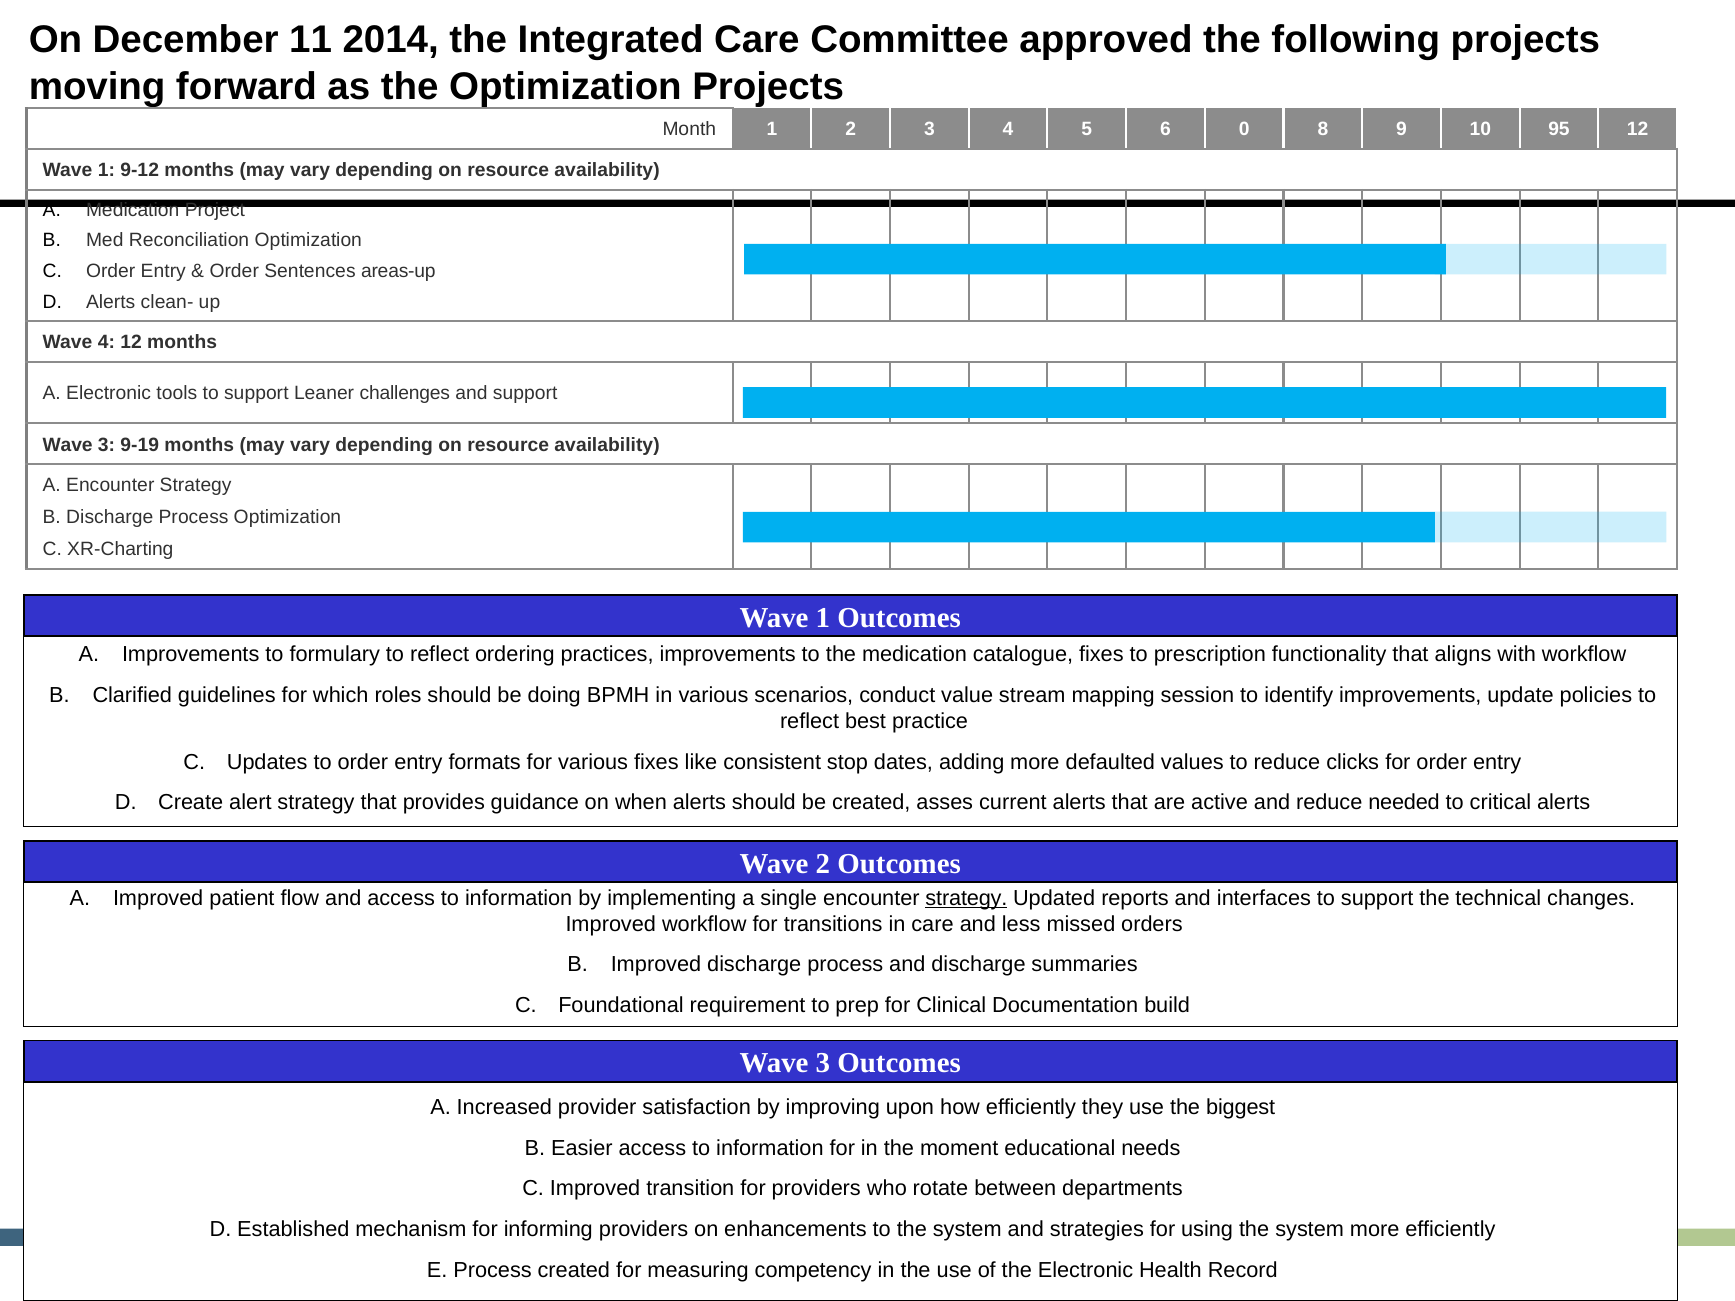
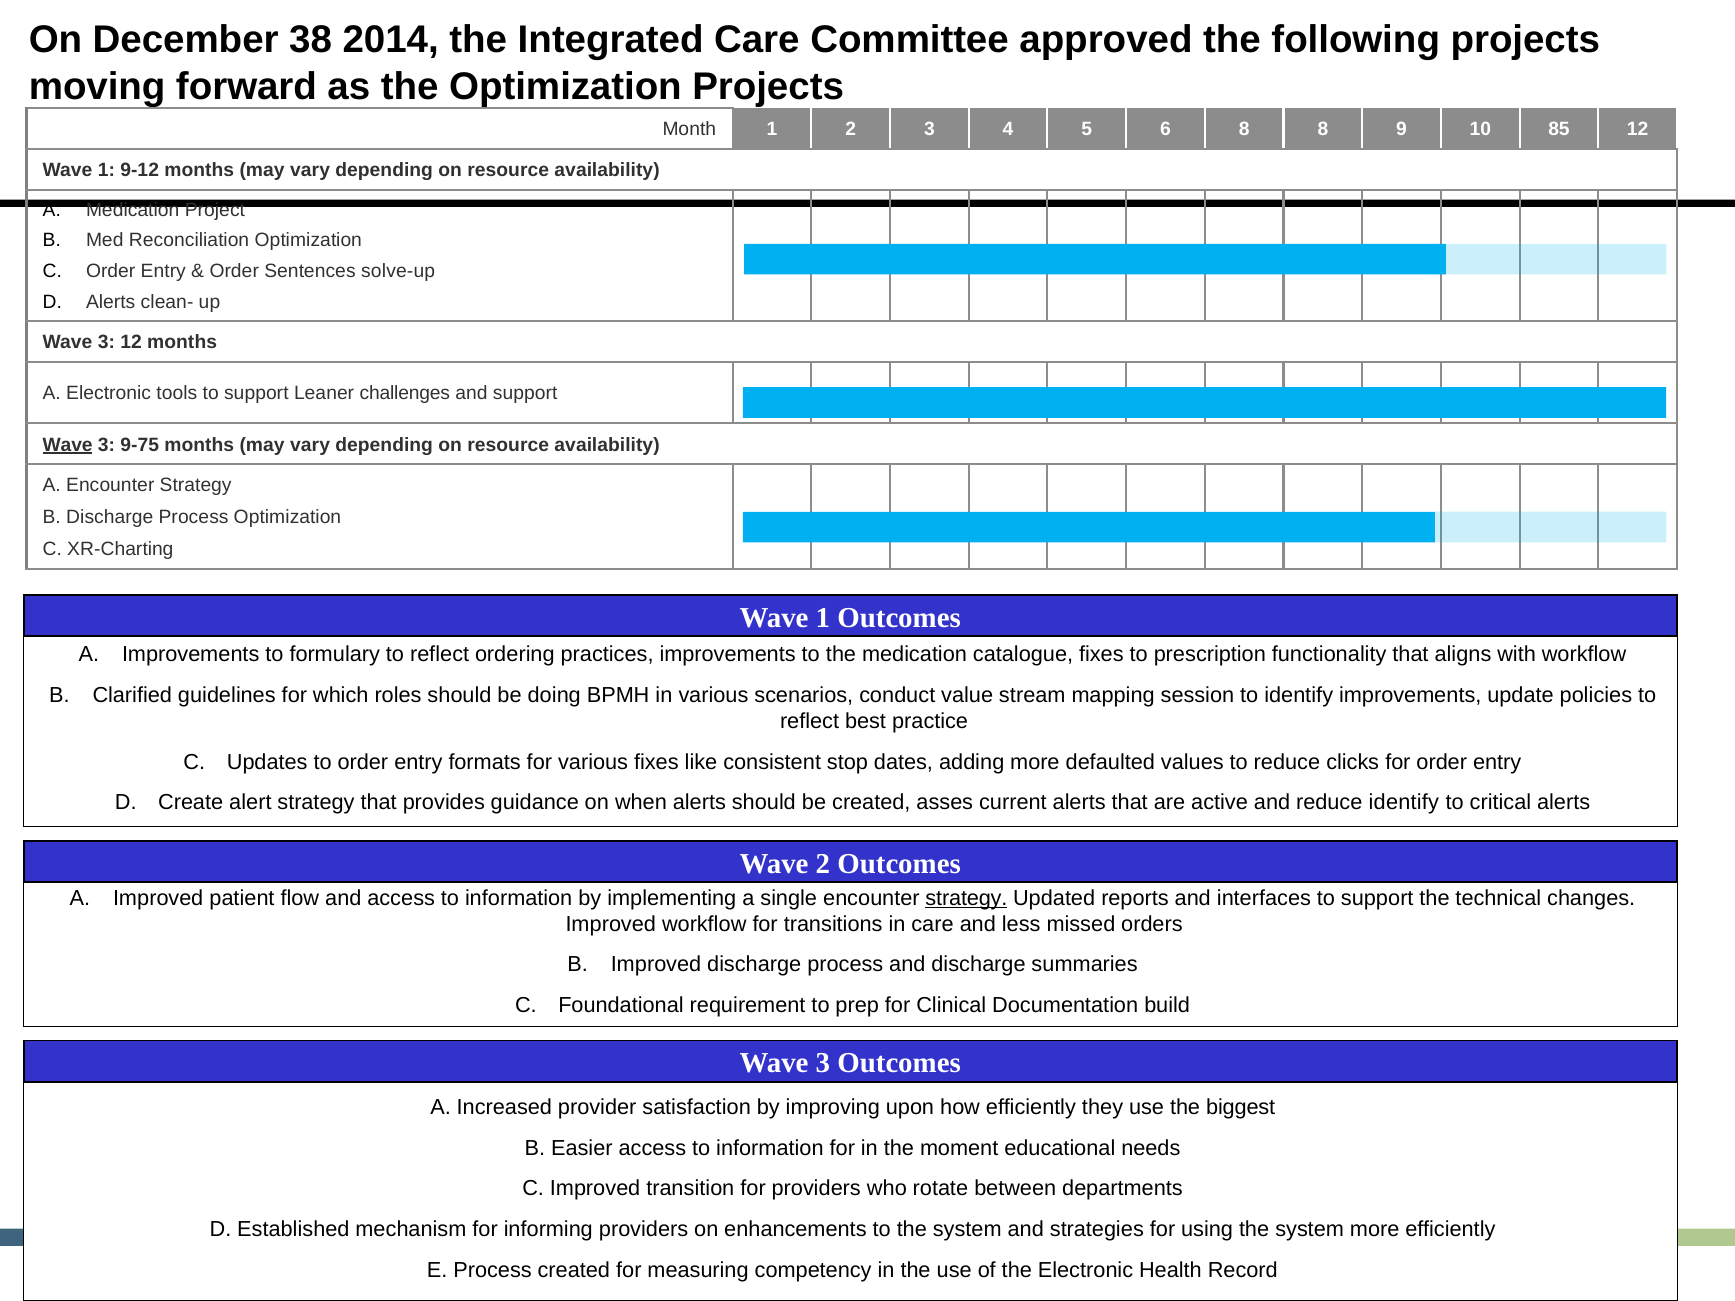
11: 11 -> 38
6 0: 0 -> 8
95: 95 -> 85
areas-up: areas-up -> solve-up
4 at (106, 343): 4 -> 3
Wave at (68, 445) underline: none -> present
9-19: 9-19 -> 9-75
reduce needed: needed -> identify
